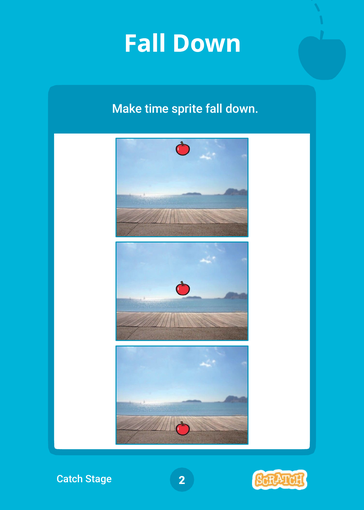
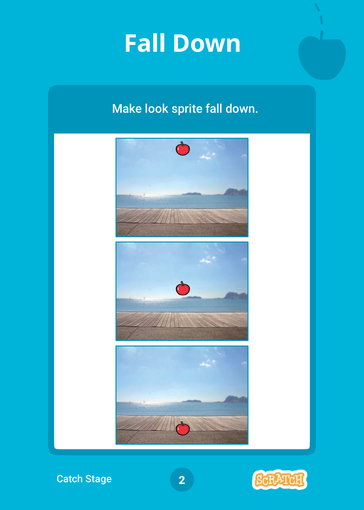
time: time -> look
